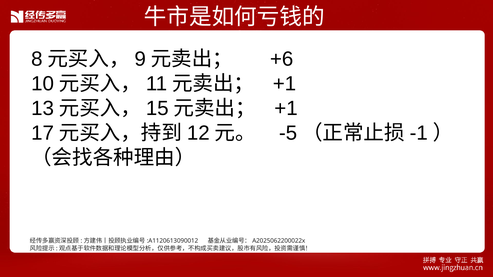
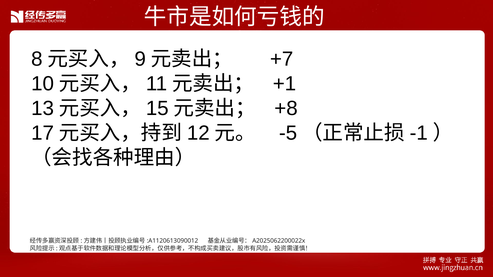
+6: +6 -> +7
+1 at (286, 109): +1 -> +8
